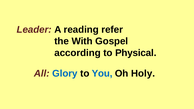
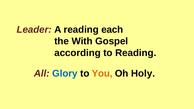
refer: refer -> each
to Physical: Physical -> Reading
You colour: blue -> orange
